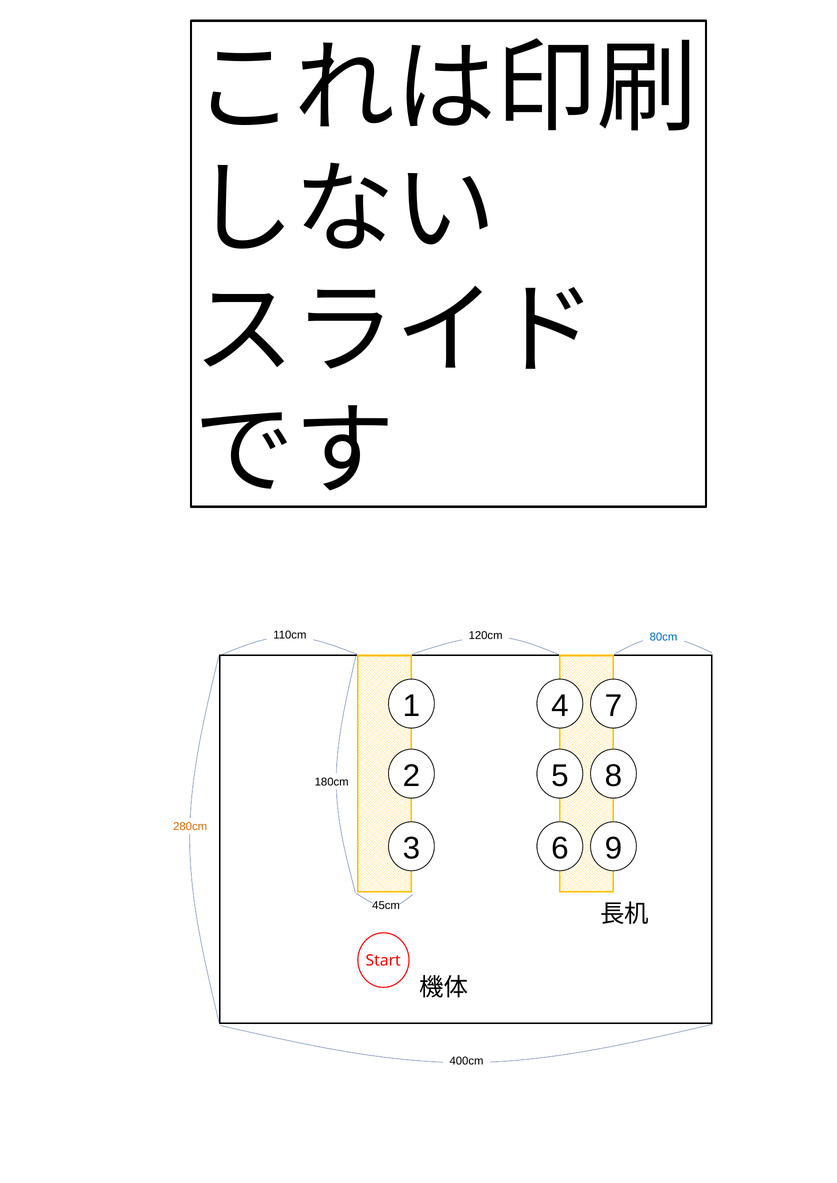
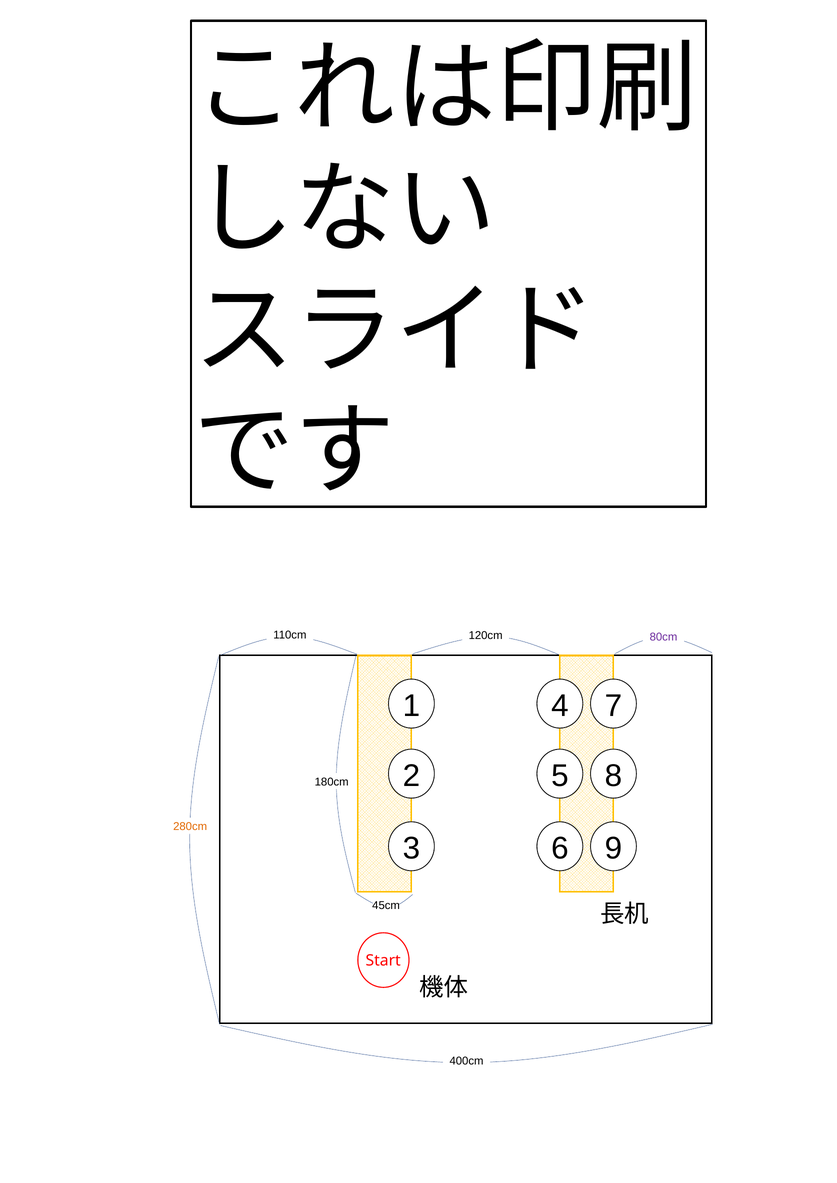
80cm colour: blue -> purple
